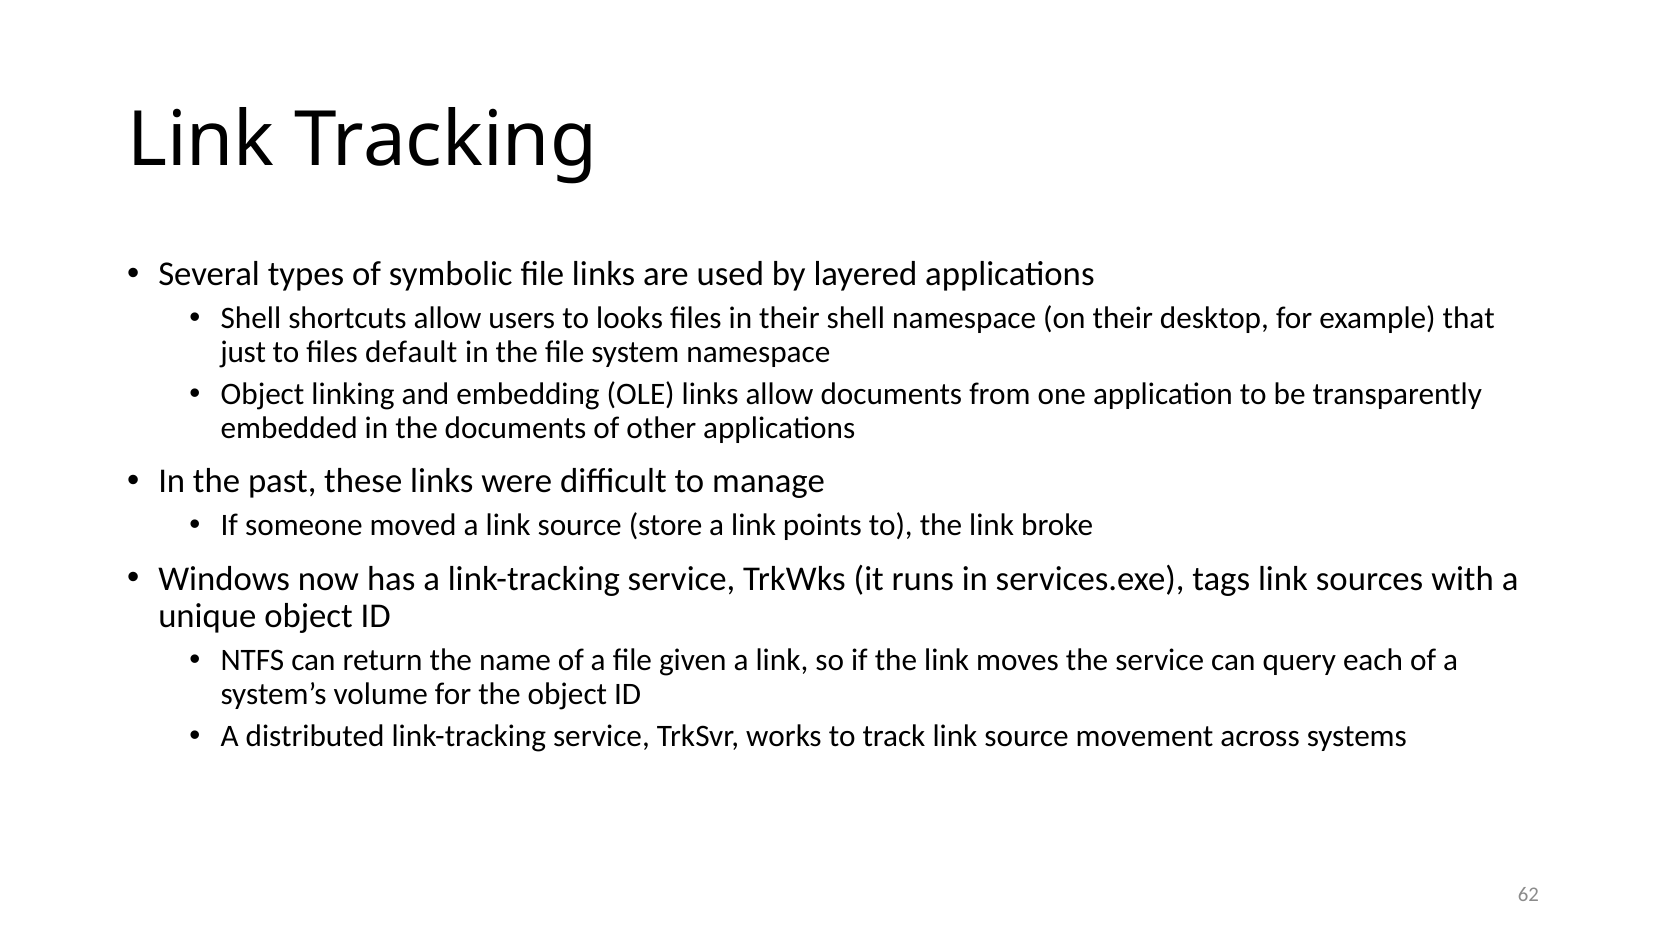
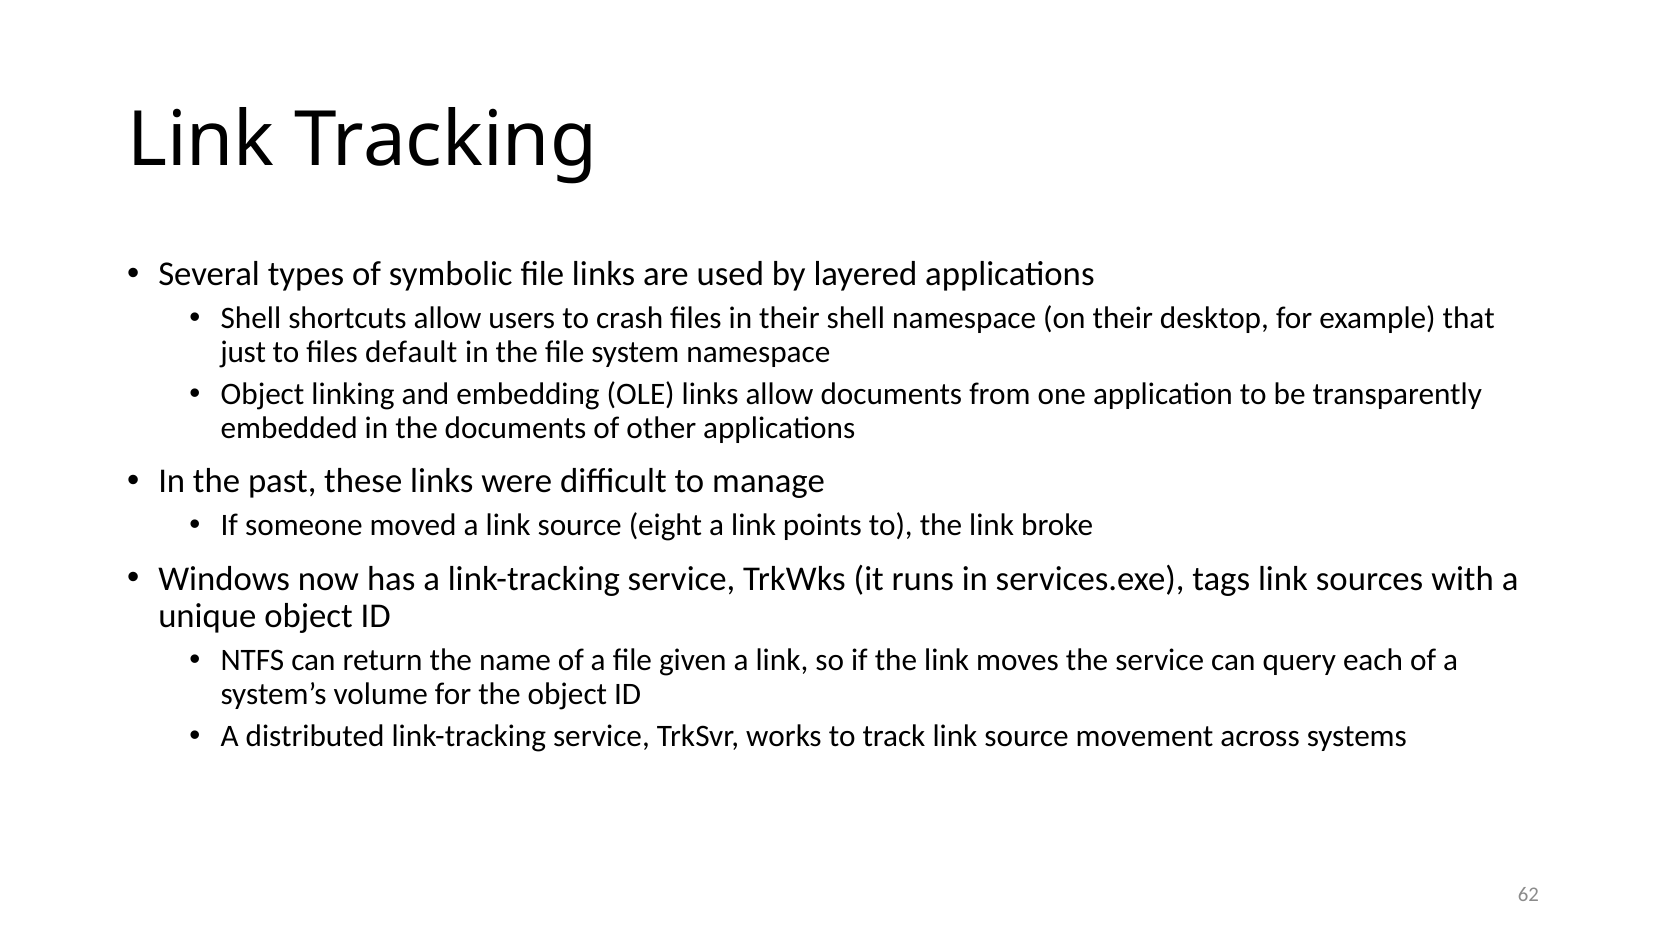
looks: looks -> crash
store: store -> eight
